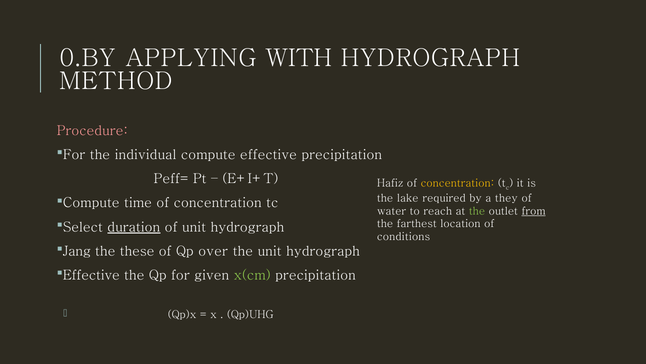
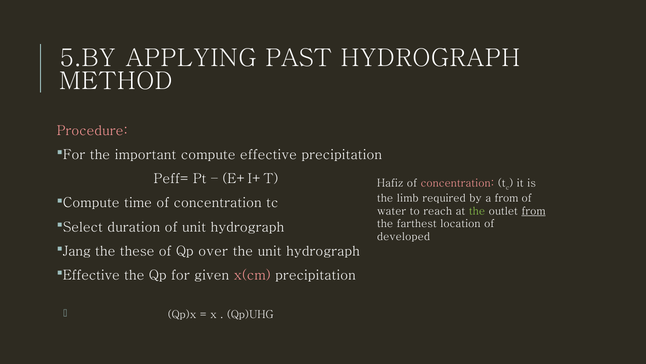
0.BY: 0.BY -> 5.BY
WITH: WITH -> PAST
individual: individual -> important
concentration at (457, 183) colour: yellow -> pink
lake: lake -> limb
a they: they -> from
duration underline: present -> none
conditions: conditions -> developed
x(cm colour: light green -> pink
